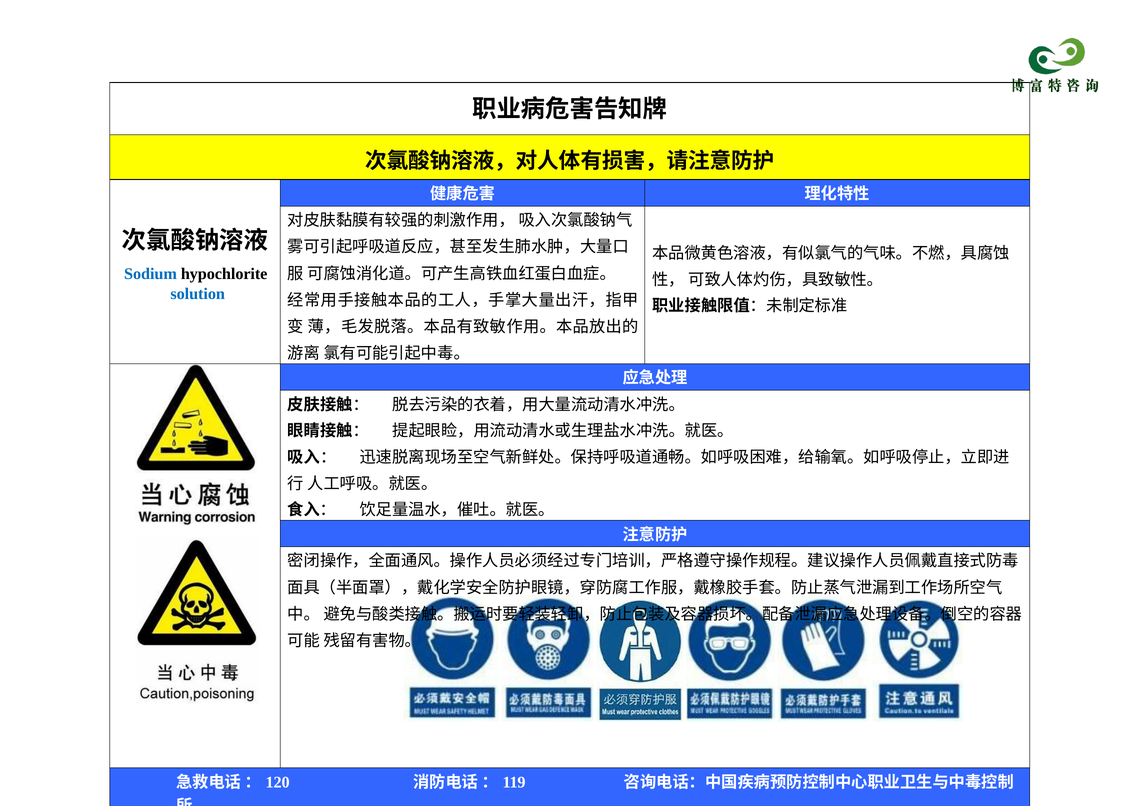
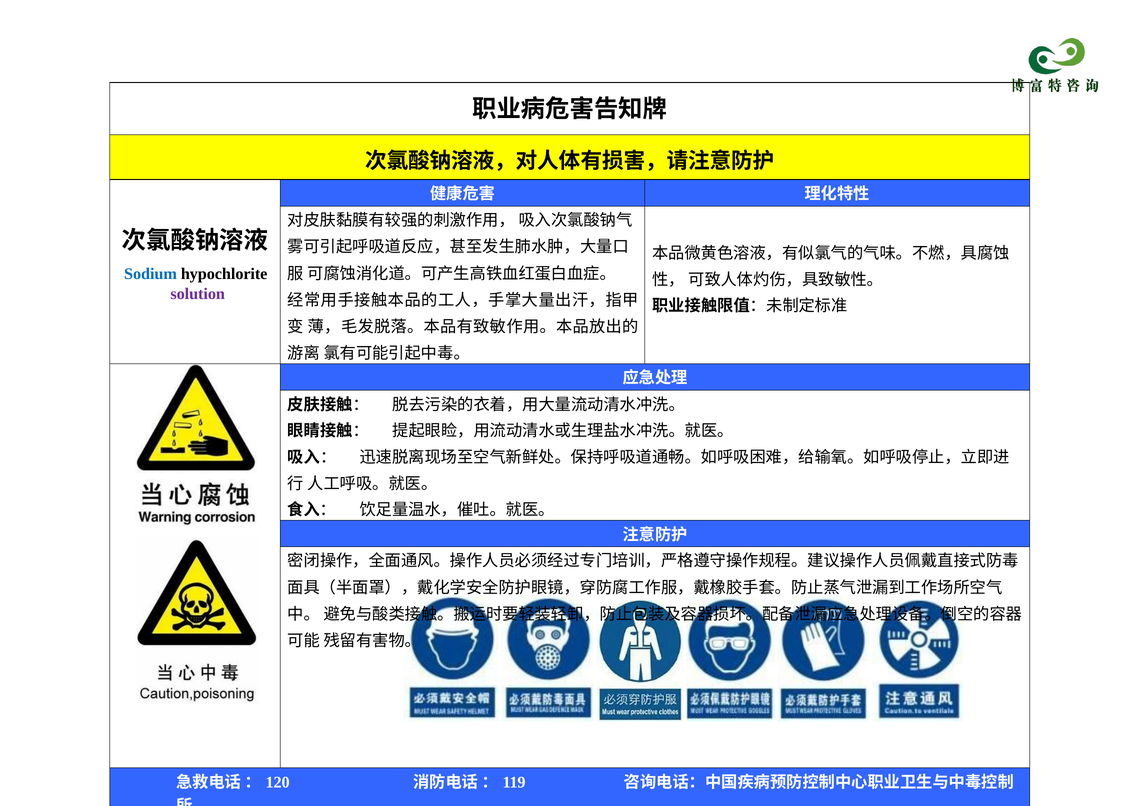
solution colour: blue -> purple
